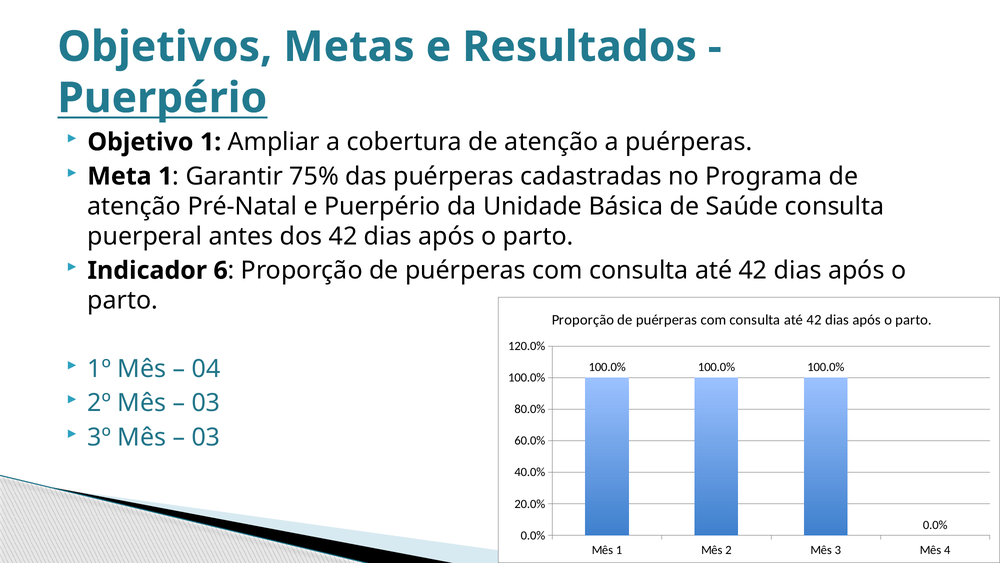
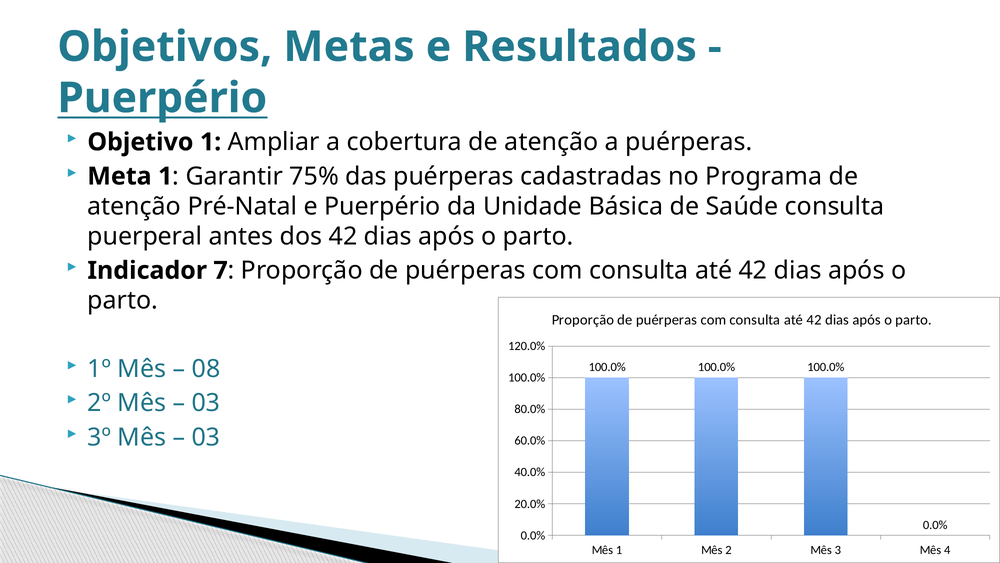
6: 6 -> 7
04: 04 -> 08
